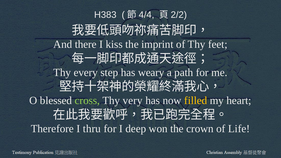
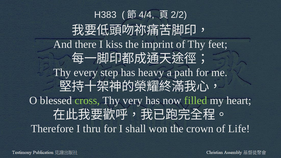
weary: weary -> heavy
filled colour: yellow -> light green
deep: deep -> shall
